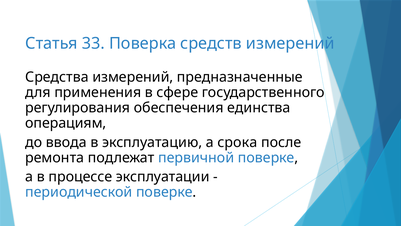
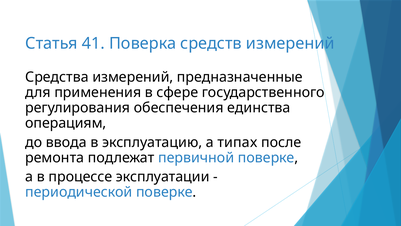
33: 33 -> 41
срока: срока -> типах
